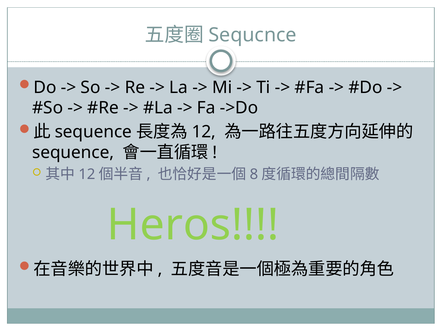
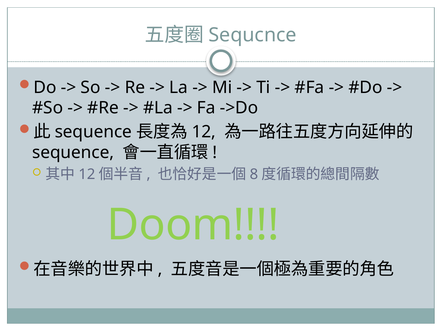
Heros: Heros -> Doom
